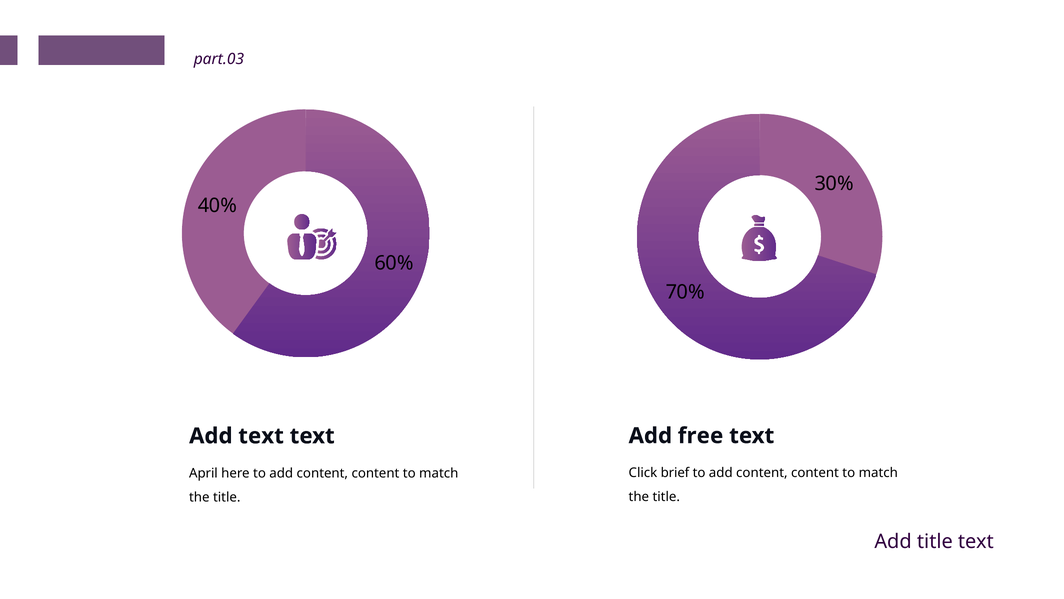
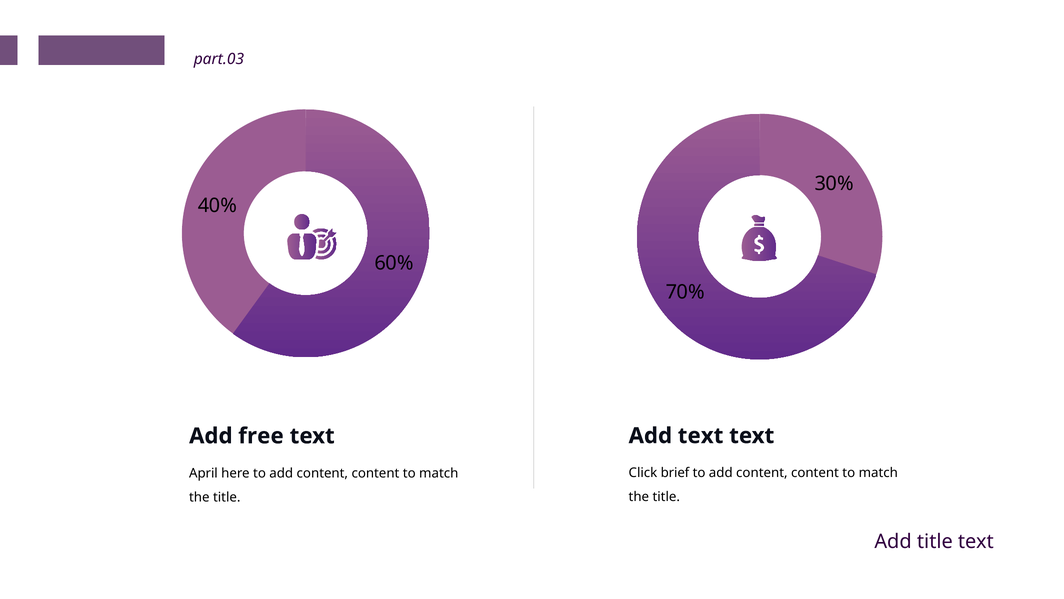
Add free: free -> text
Add text: text -> free
